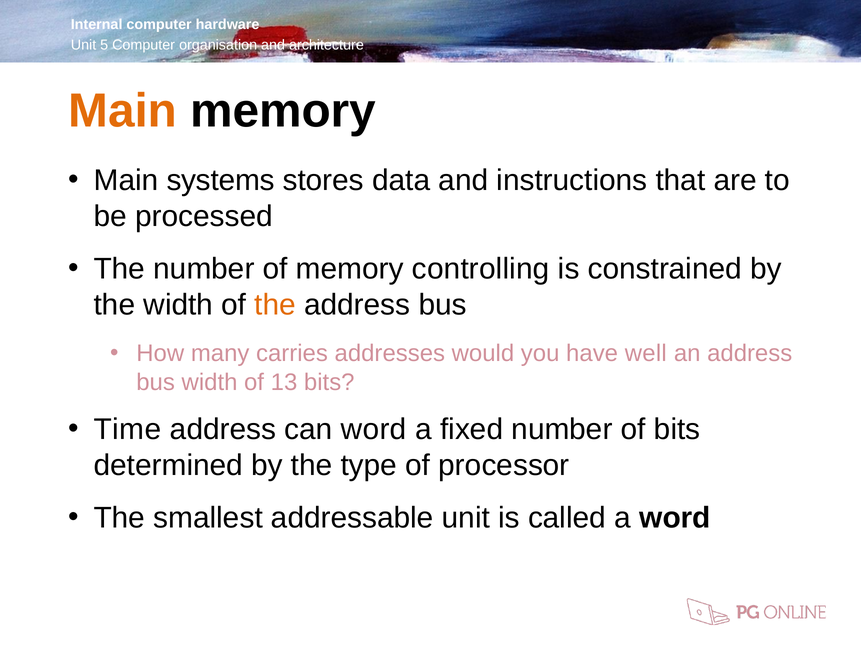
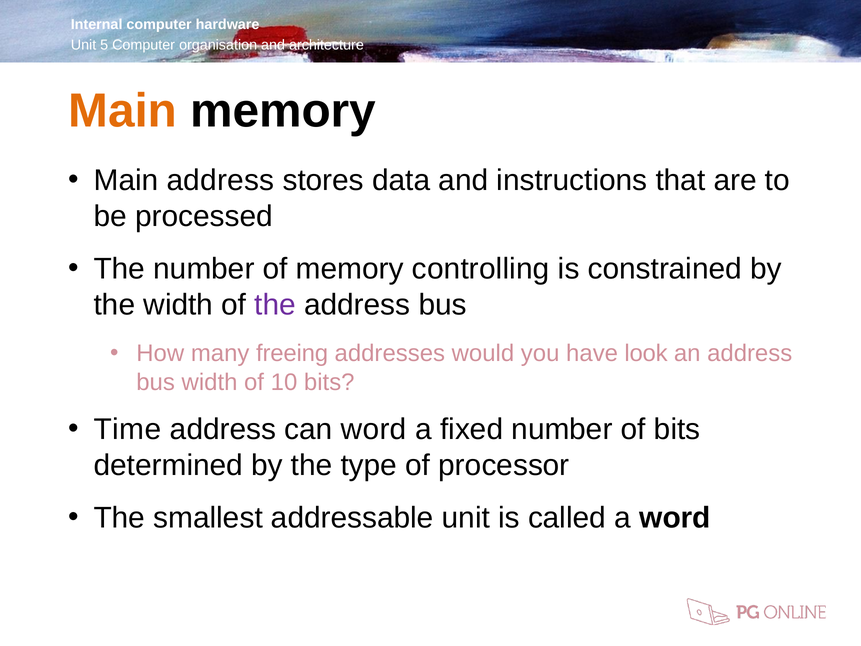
Main systems: systems -> address
the at (275, 305) colour: orange -> purple
carries: carries -> freeing
well: well -> look
13: 13 -> 10
